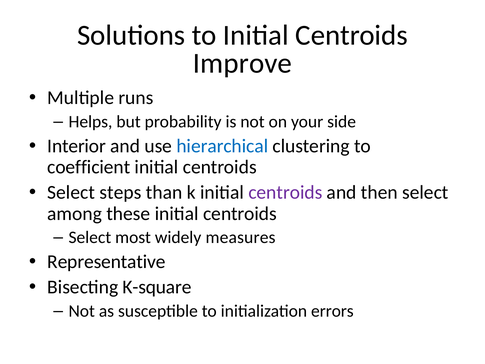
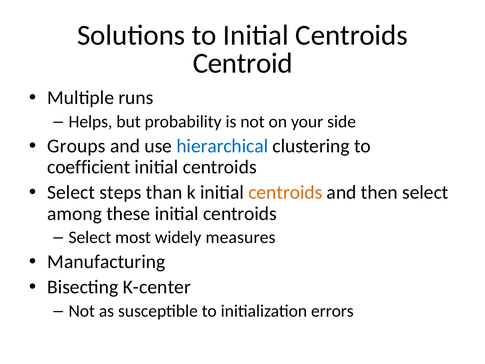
Improve: Improve -> Centroid
Interior: Interior -> Groups
centroids at (285, 192) colour: purple -> orange
Representative: Representative -> Manufacturing
K-square: K-square -> K-center
